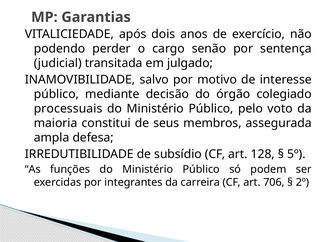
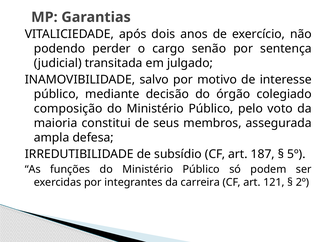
processuais: processuais -> composição
128: 128 -> 187
706: 706 -> 121
